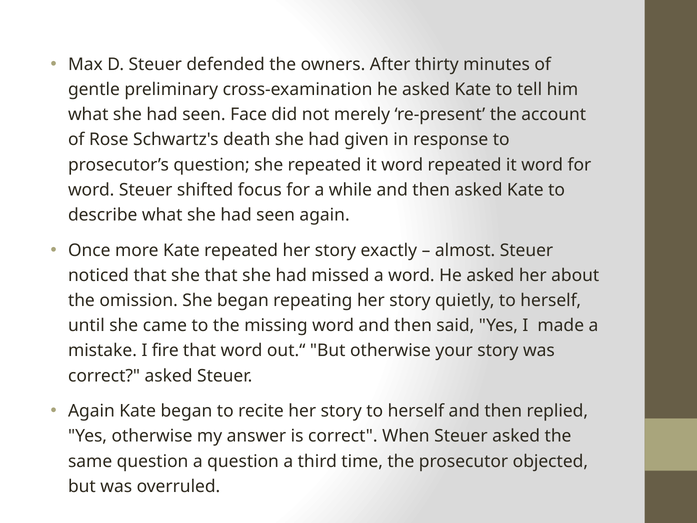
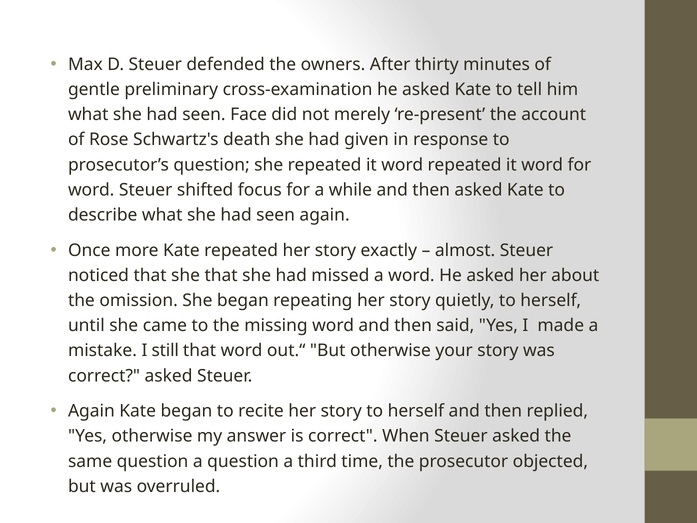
fire: fire -> still
